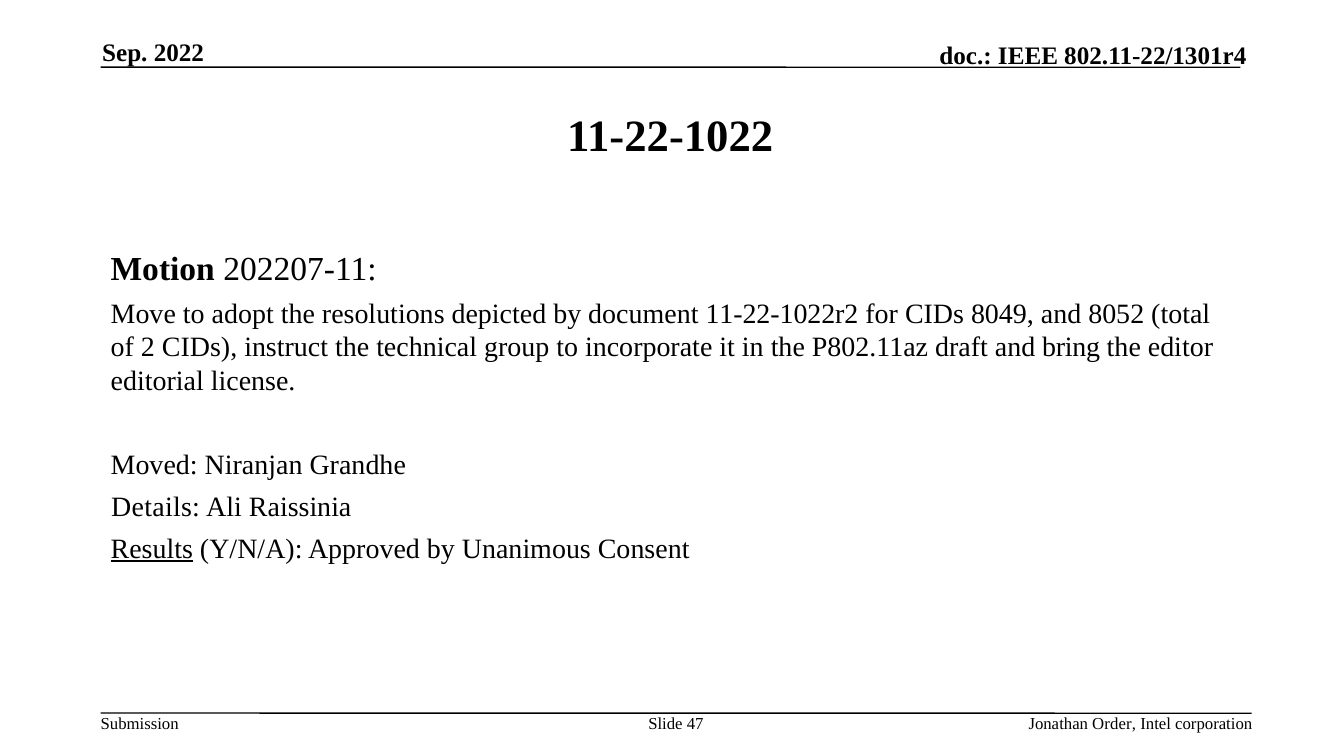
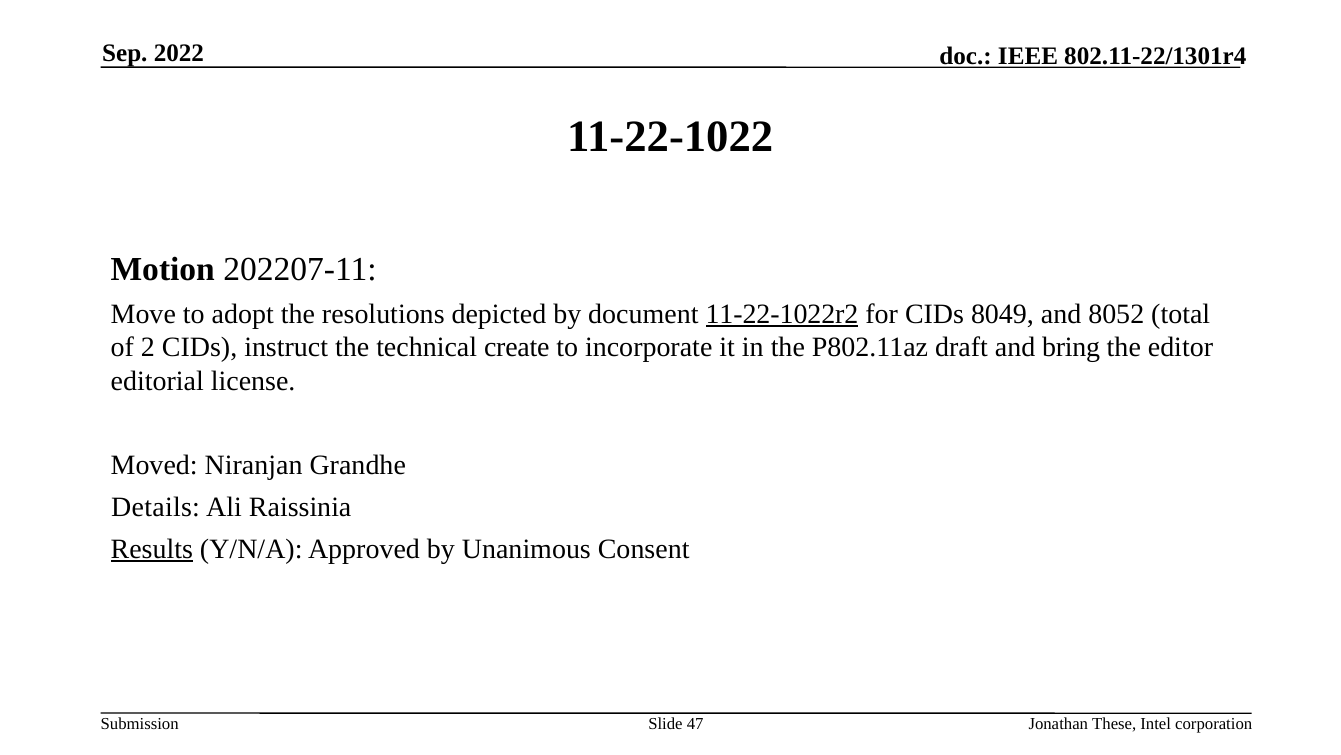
11-22-1022r2 underline: none -> present
group: group -> create
Order: Order -> These
